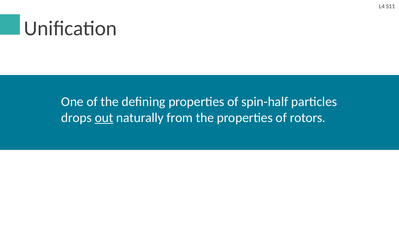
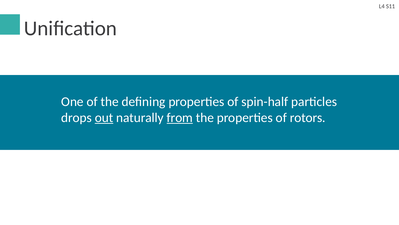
from underline: none -> present
